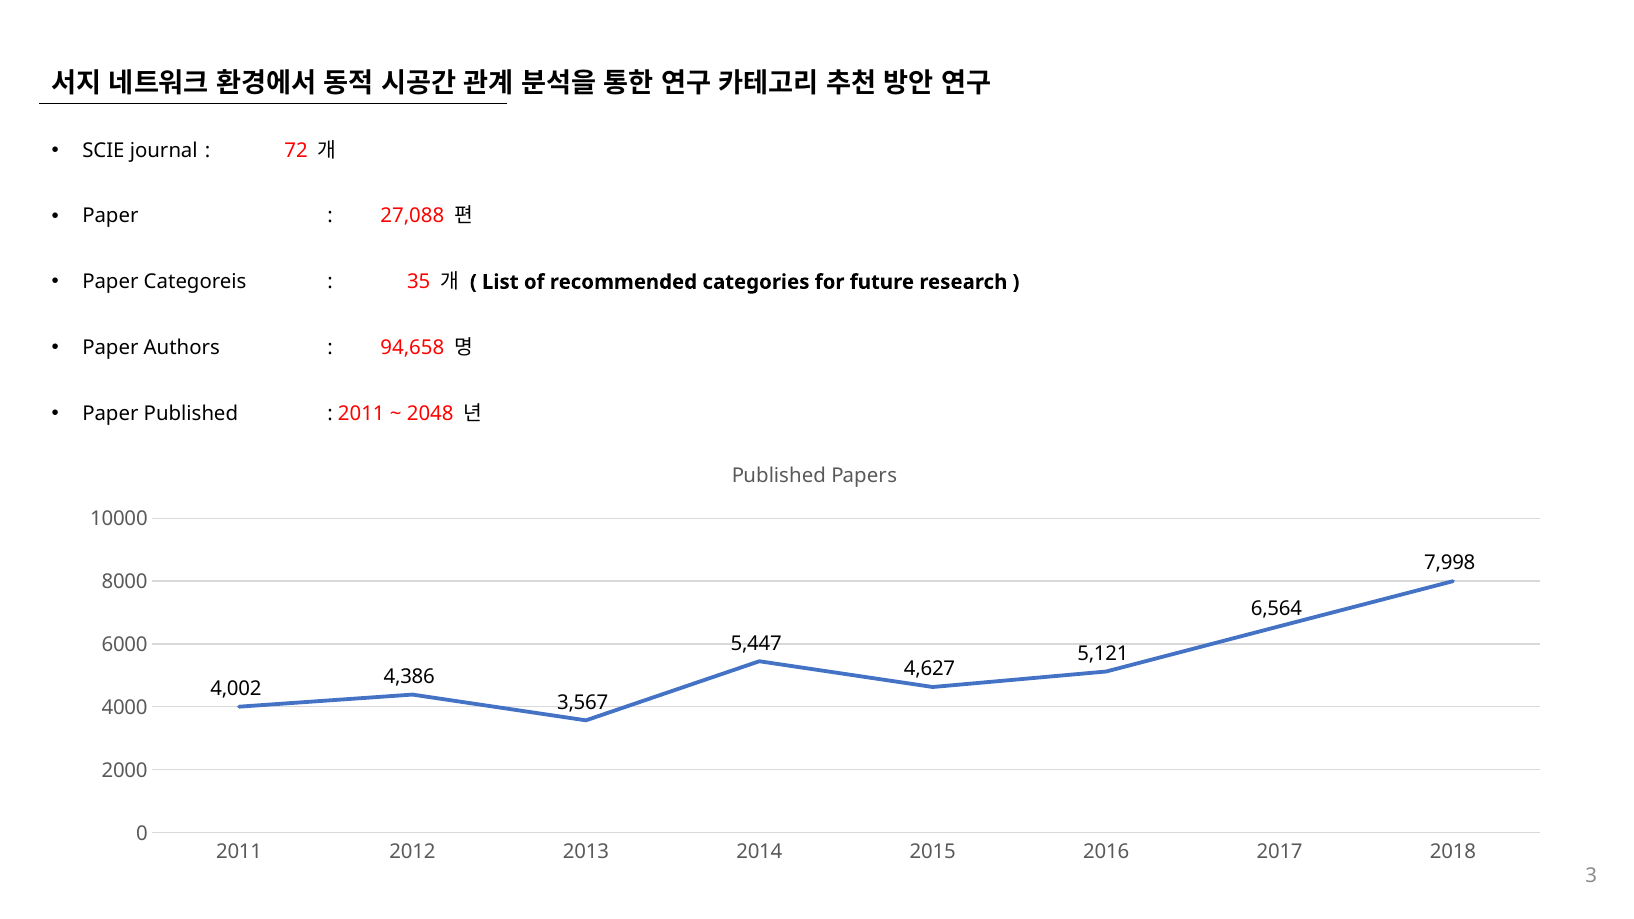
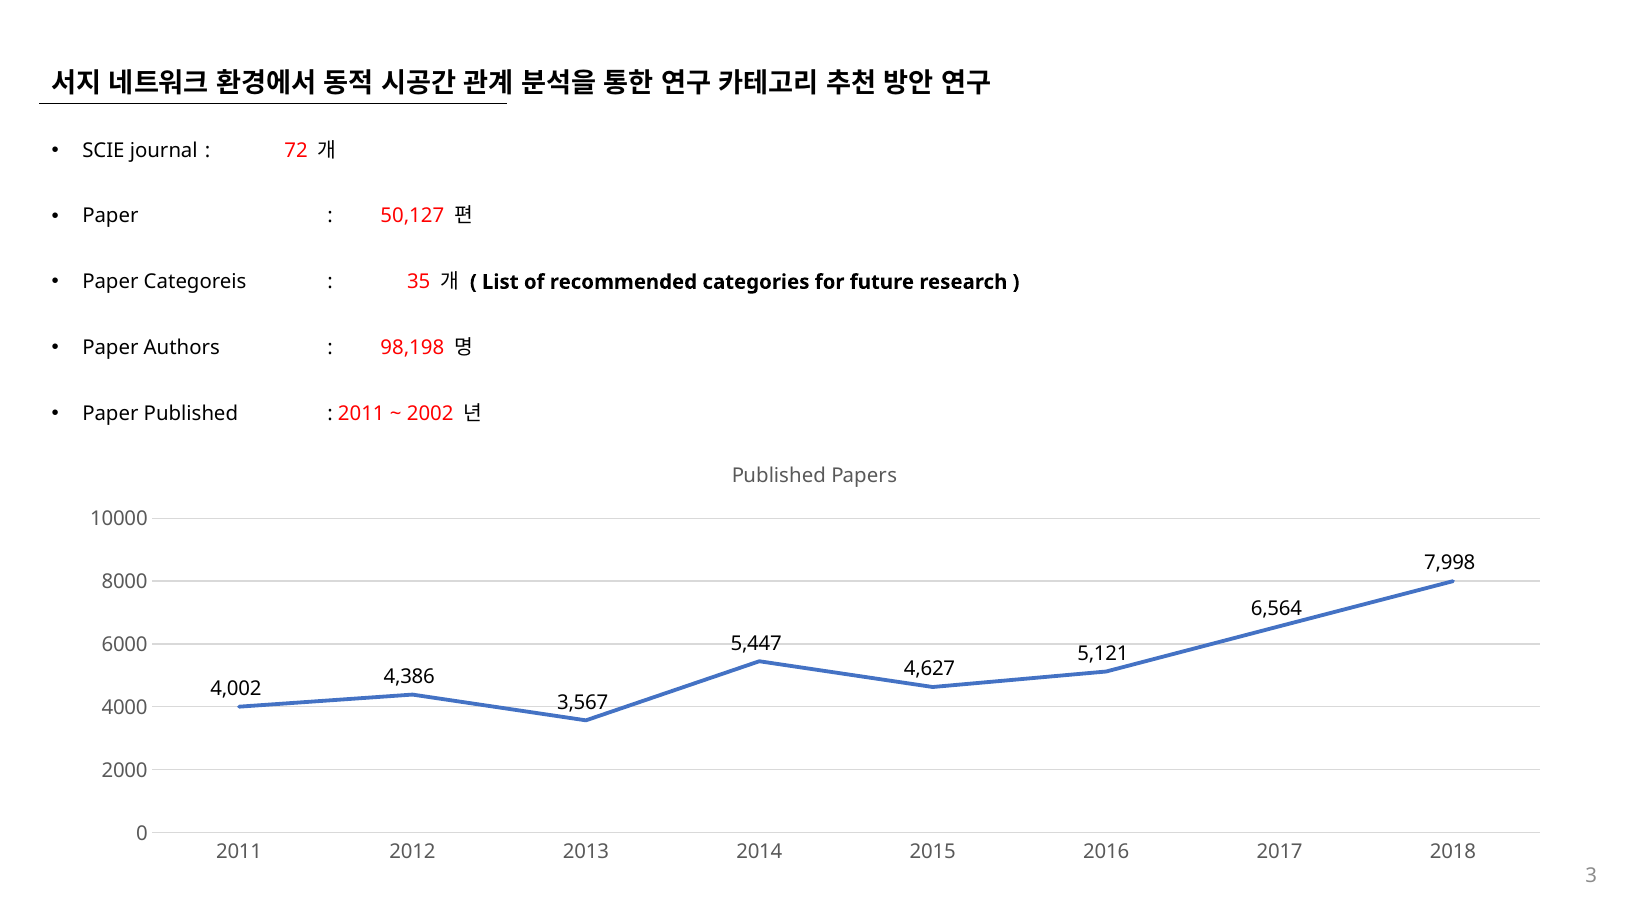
27,088: 27,088 -> 50,127
94,658: 94,658 -> 98,198
2048: 2048 -> 2002
